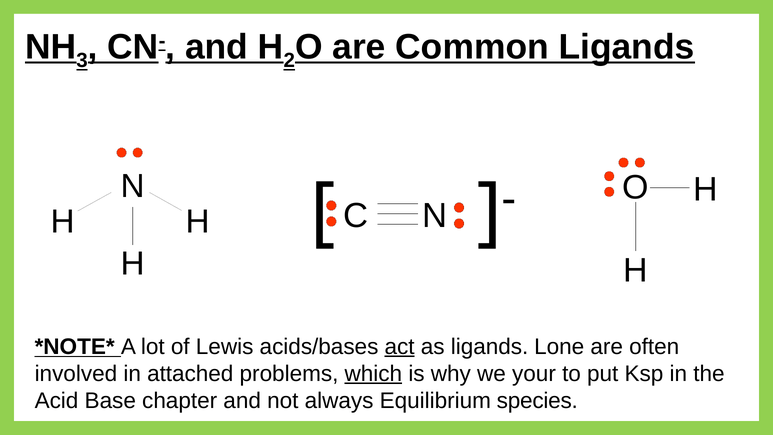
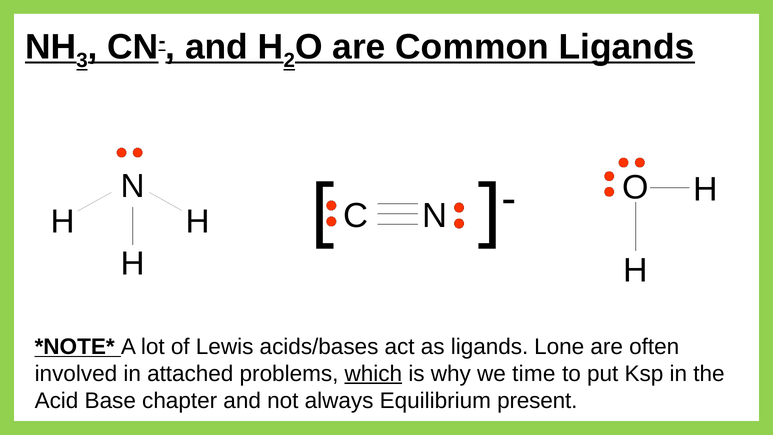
act underline: present -> none
your: your -> time
species: species -> present
